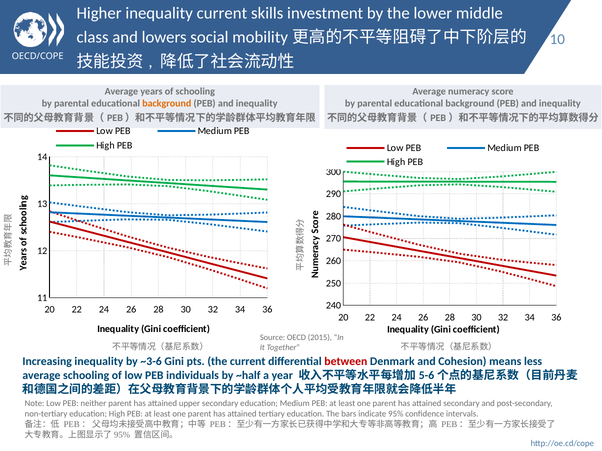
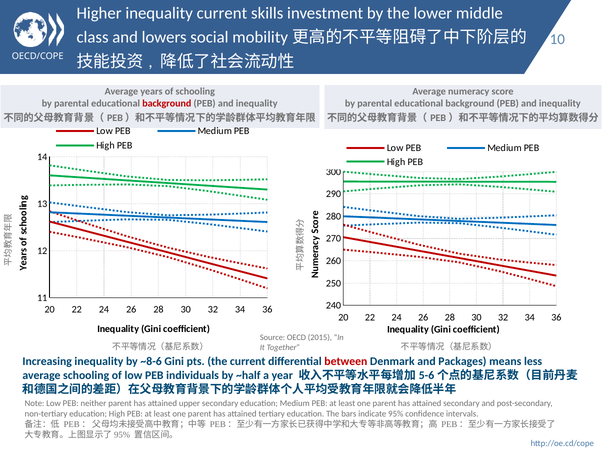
background at (167, 104) colour: orange -> red
~3-6: ~3-6 -> ~8-6
Cohesion: Cohesion -> Packages
